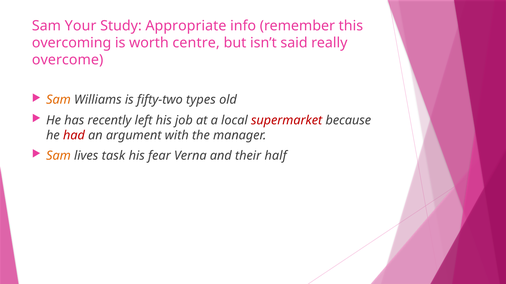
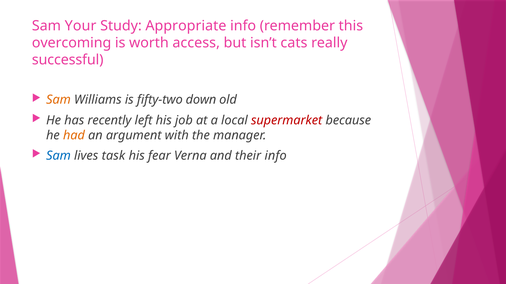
centre: centre -> access
said: said -> cats
overcome: overcome -> successful
types: types -> down
had colour: red -> orange
Sam at (58, 156) colour: orange -> blue
their half: half -> info
